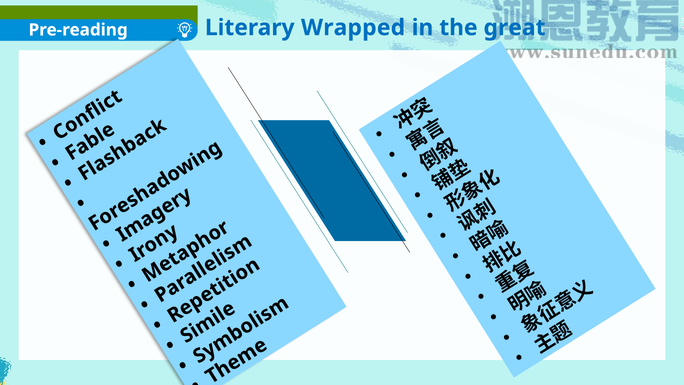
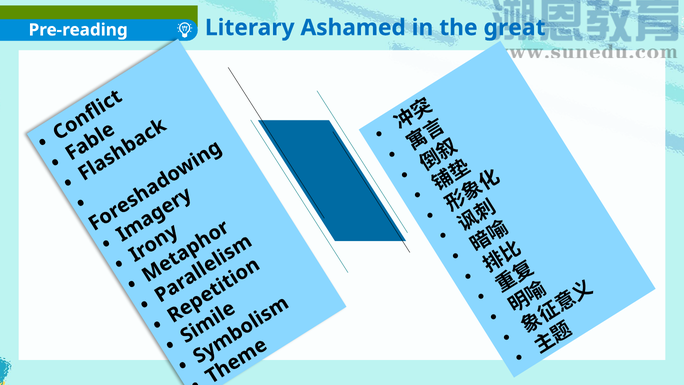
Wrapped: Wrapped -> Ashamed
